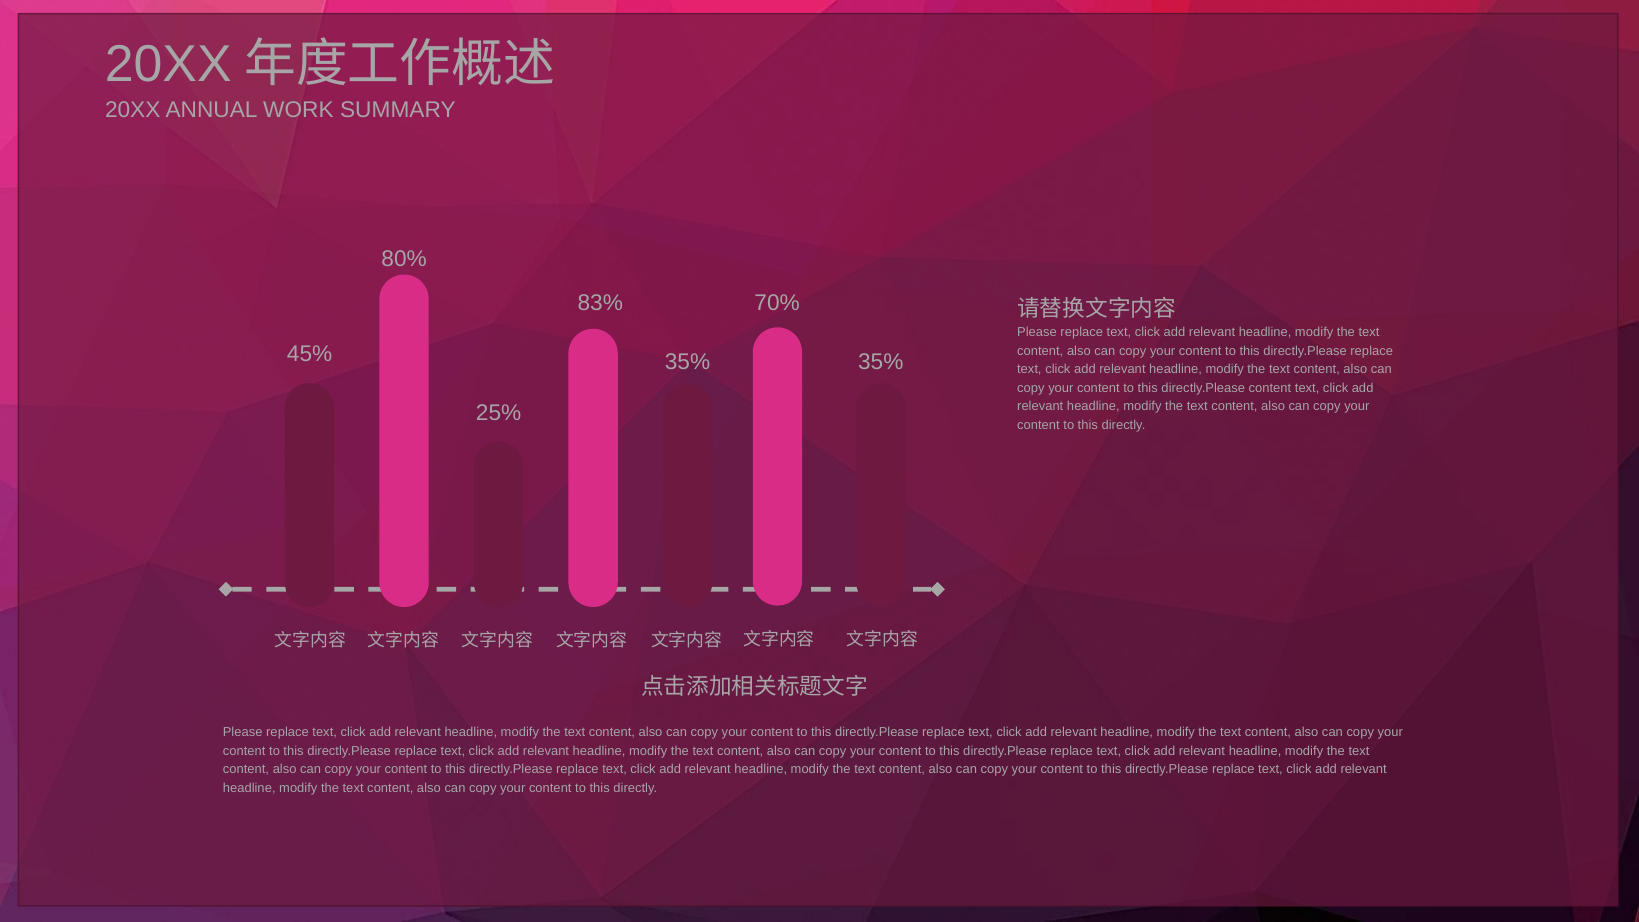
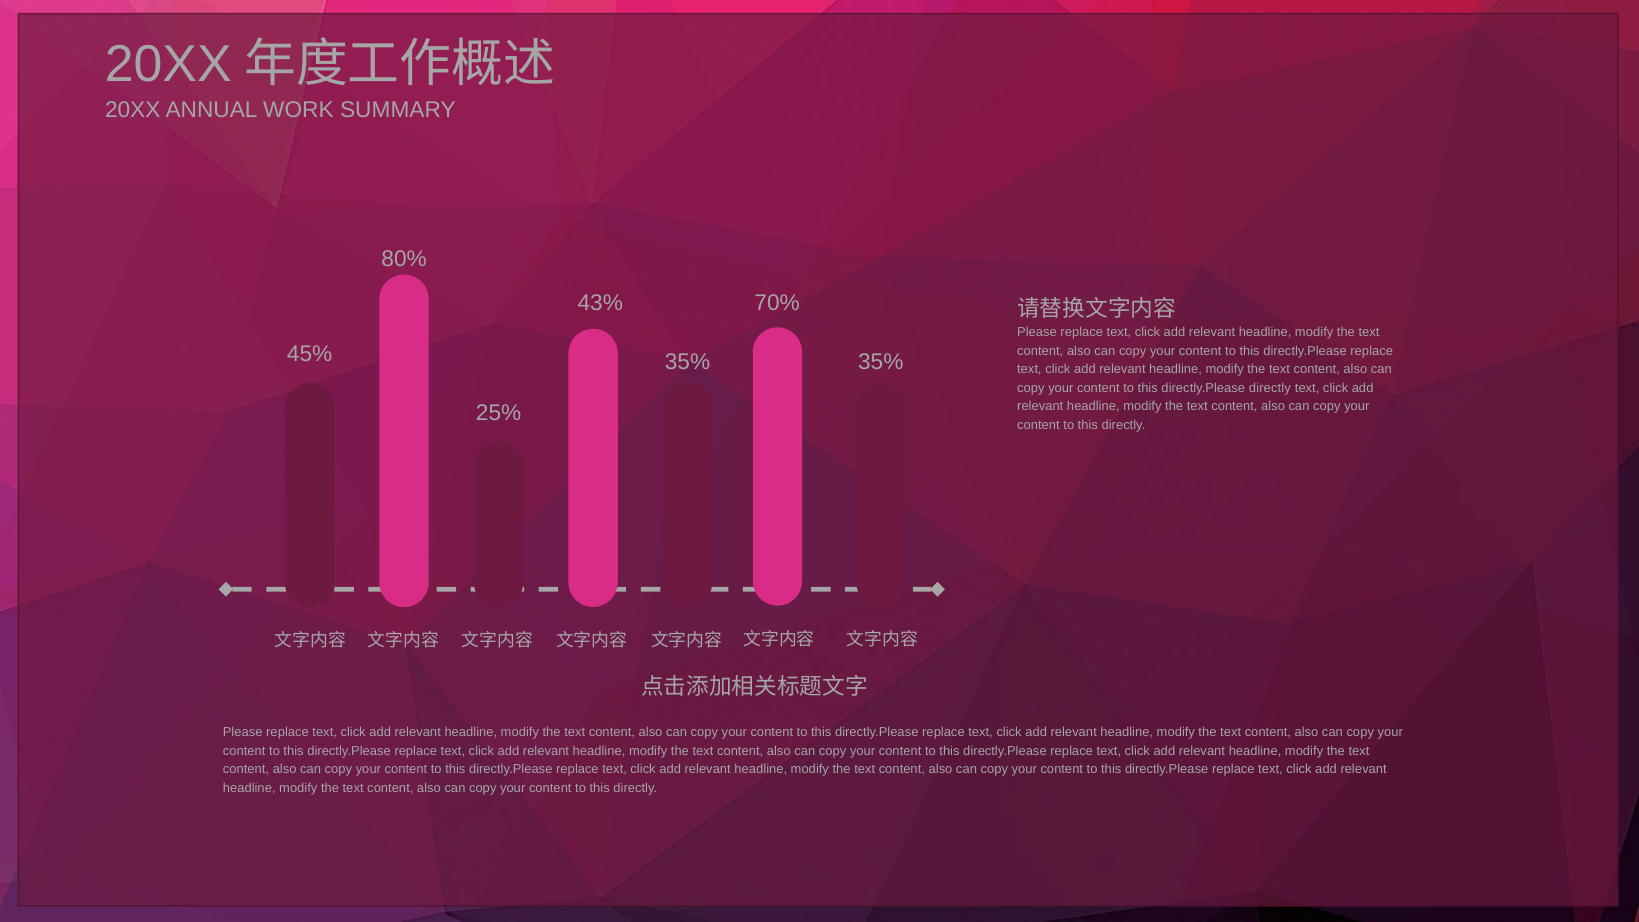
83%: 83% -> 43%
directly.Please content: content -> directly
